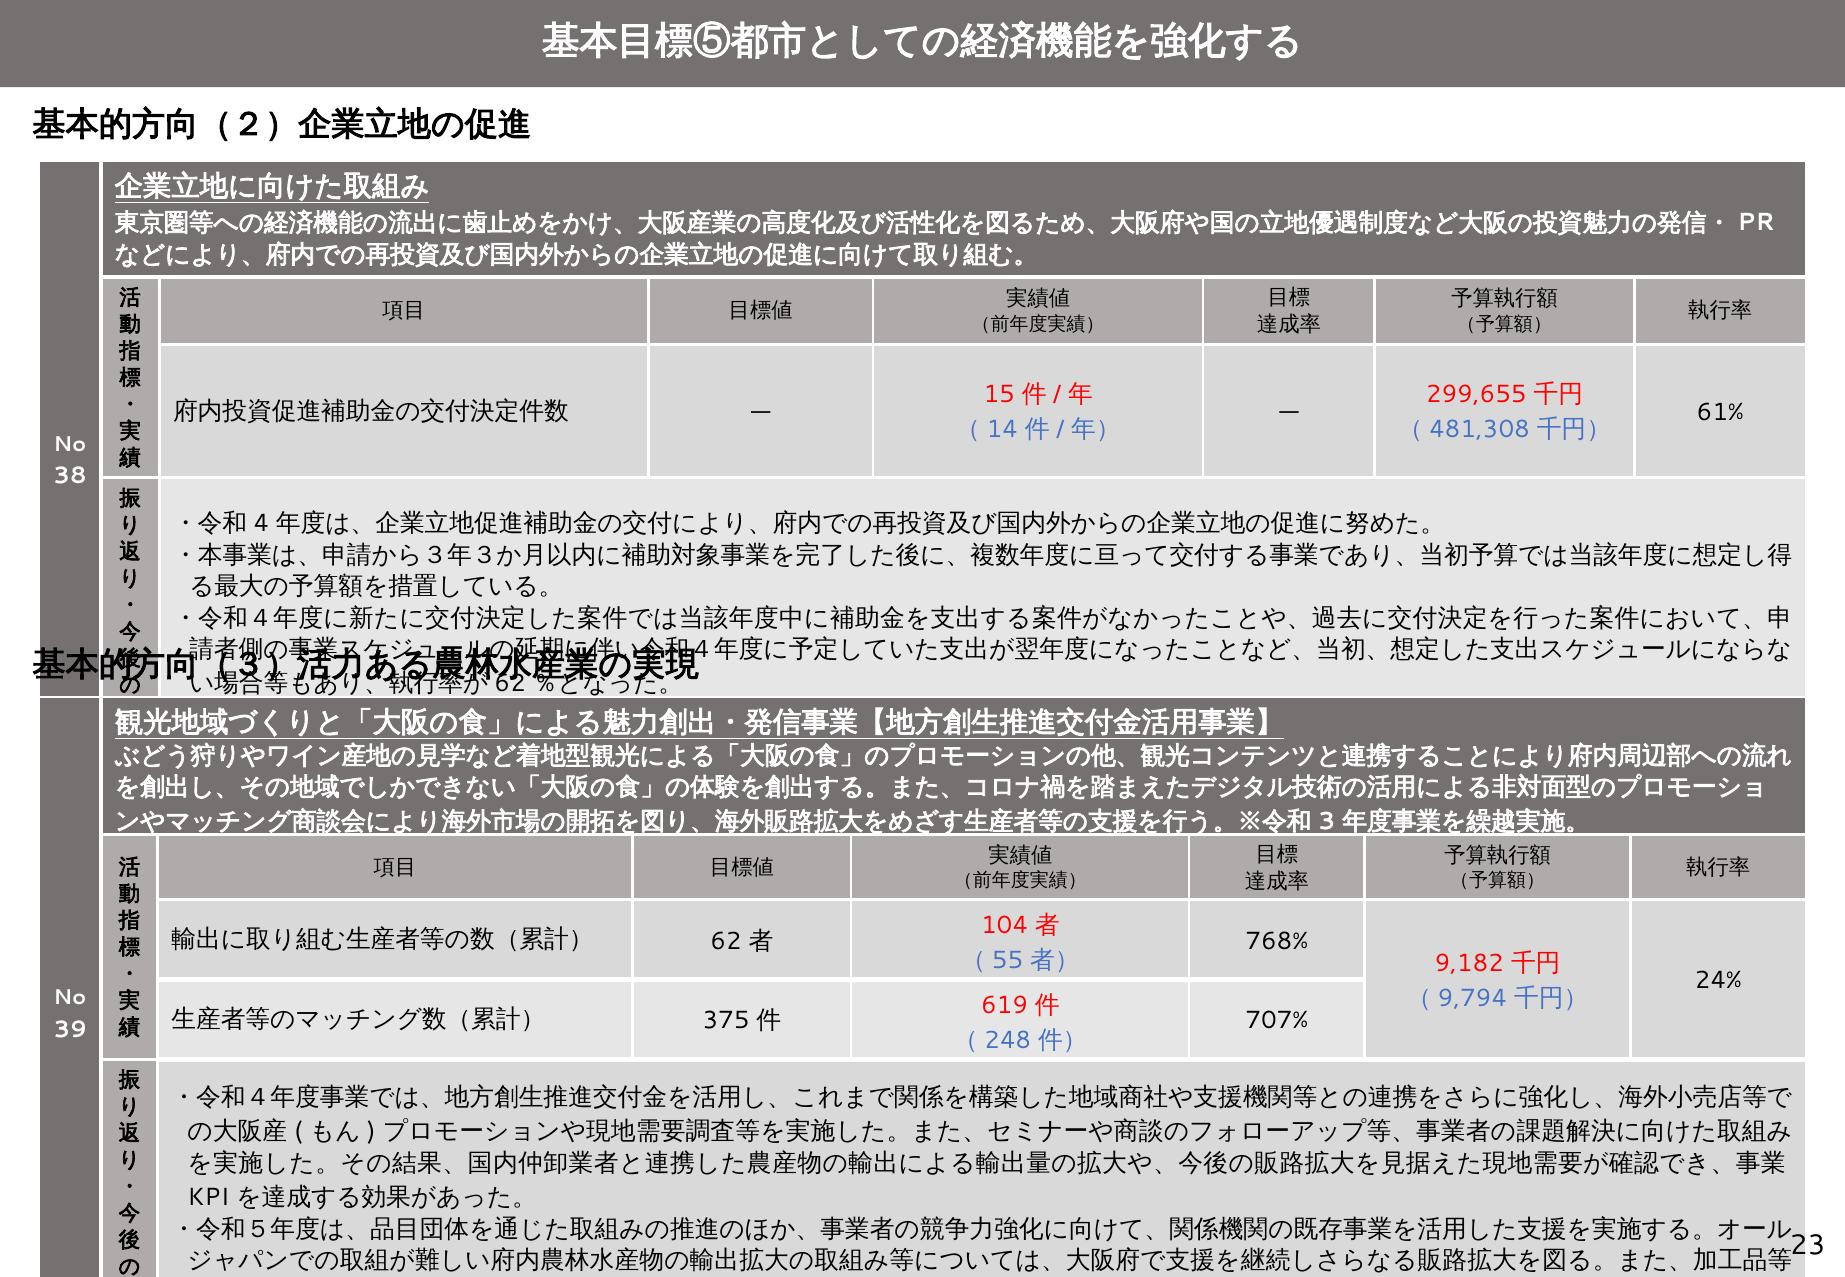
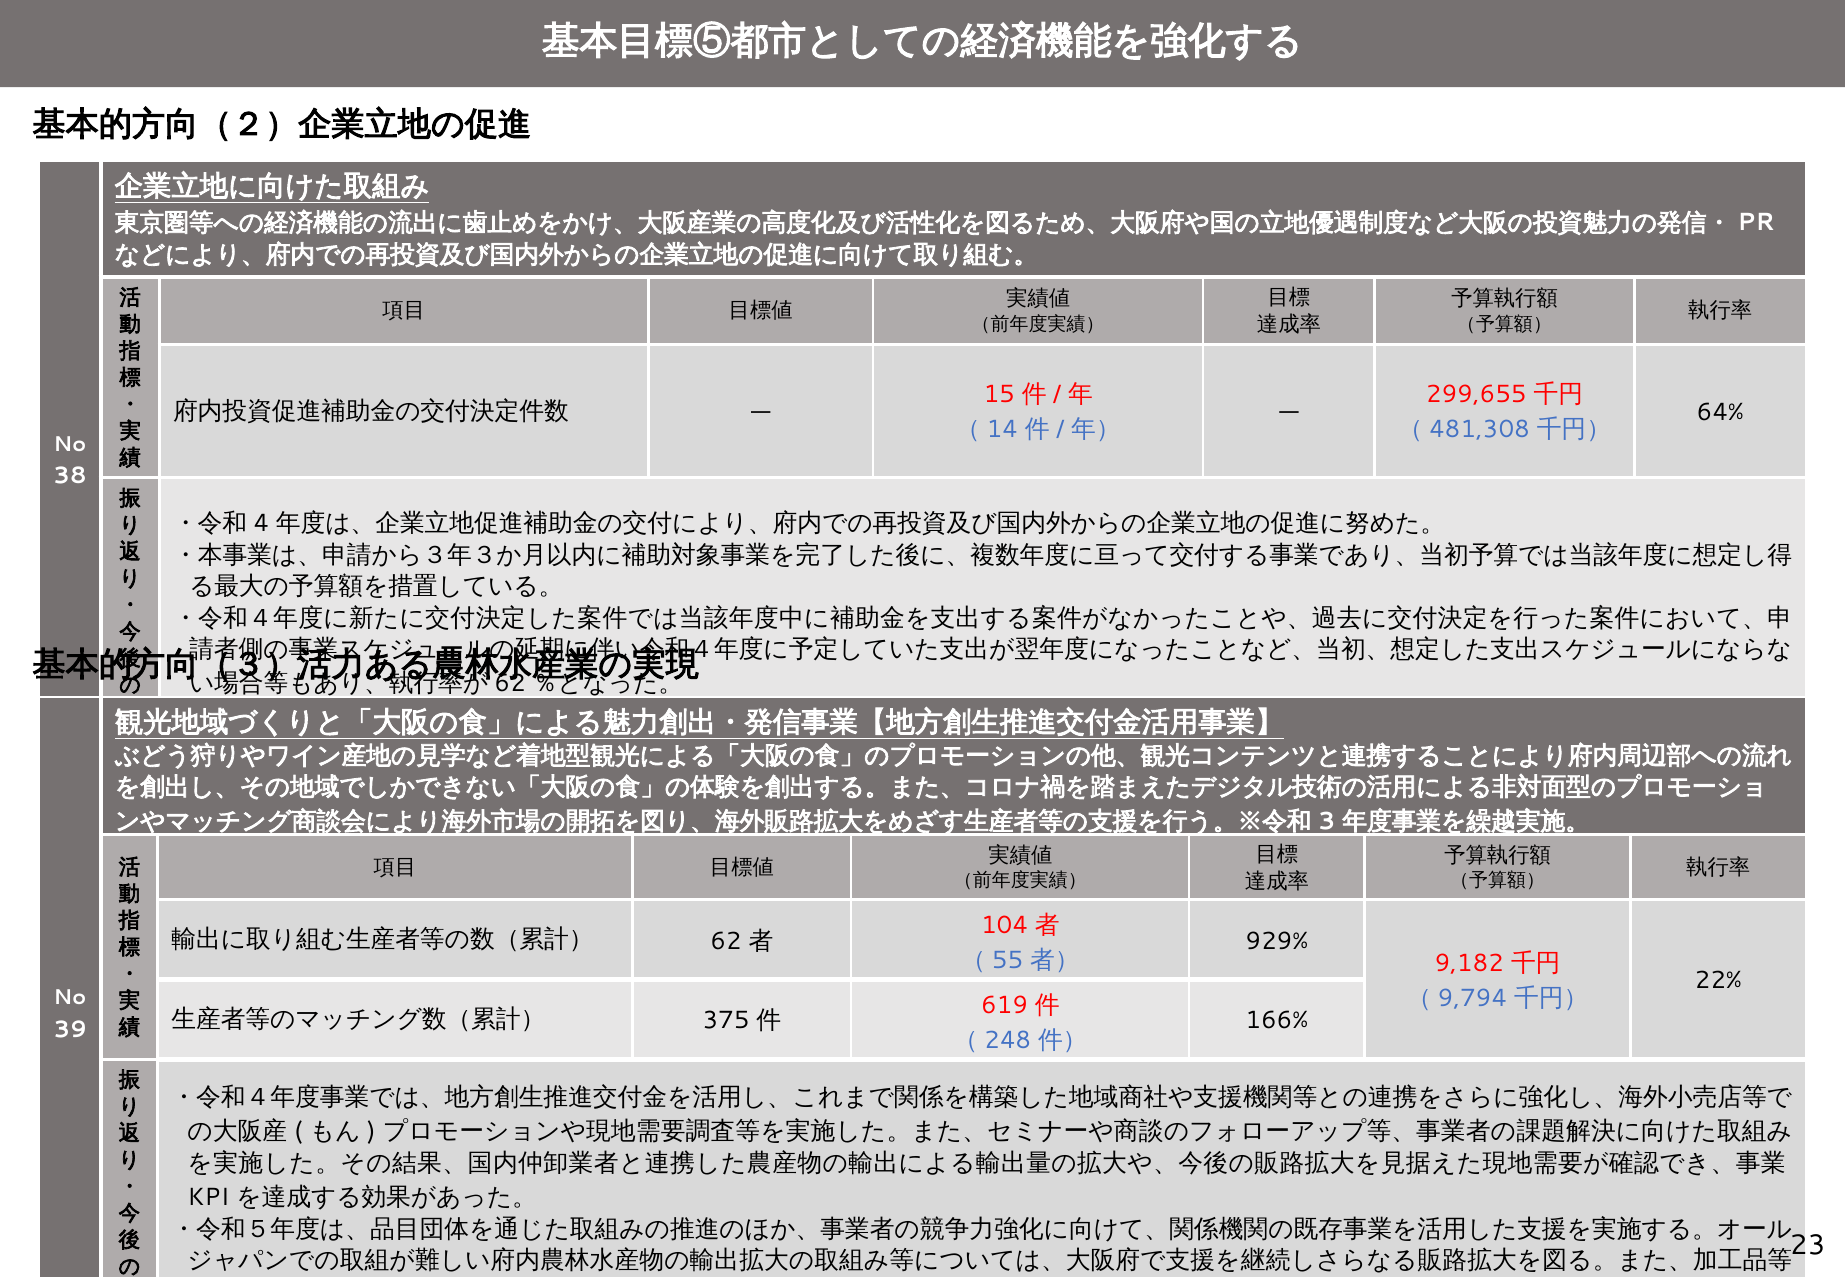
61%: 61% -> 64%
768%: 768% -> 929%
24%: 24% -> 22%
707%: 707% -> 166%
